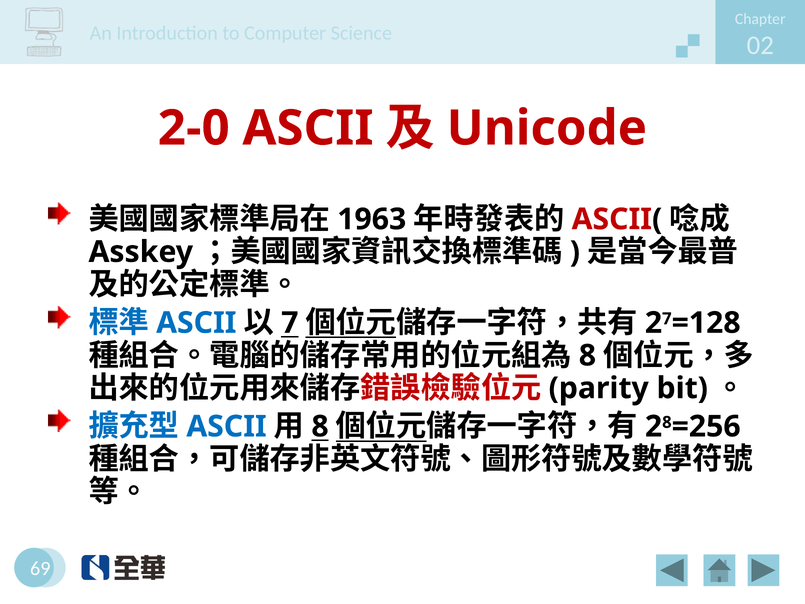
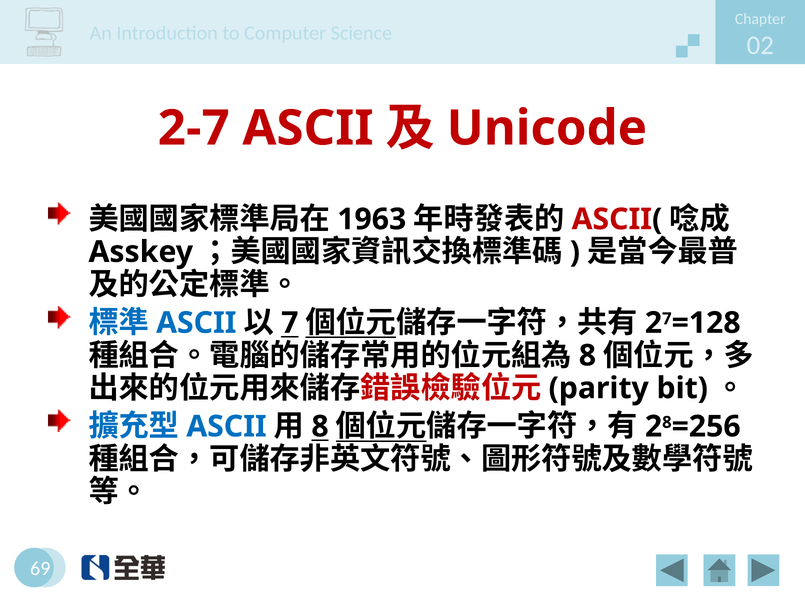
2-0: 2-0 -> 2-7
